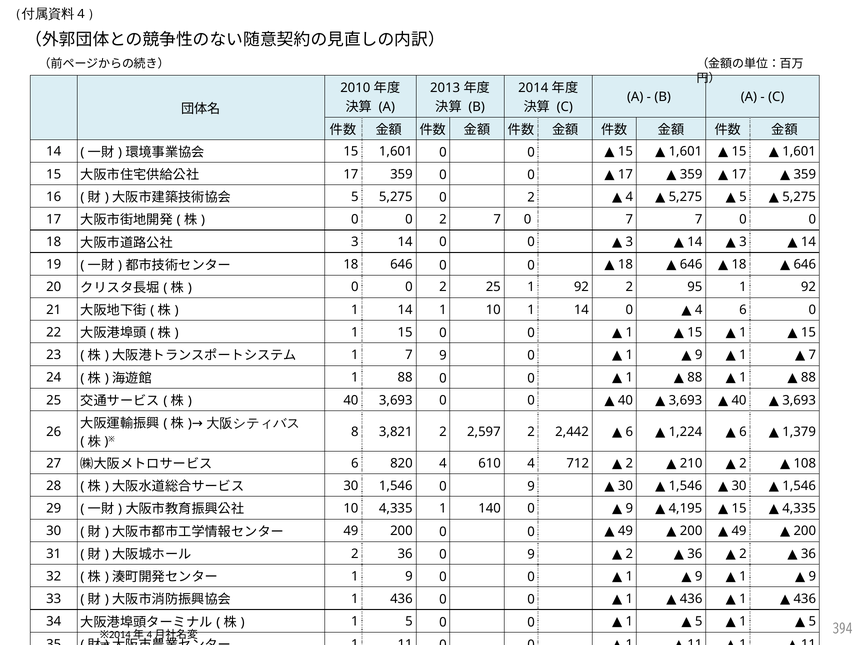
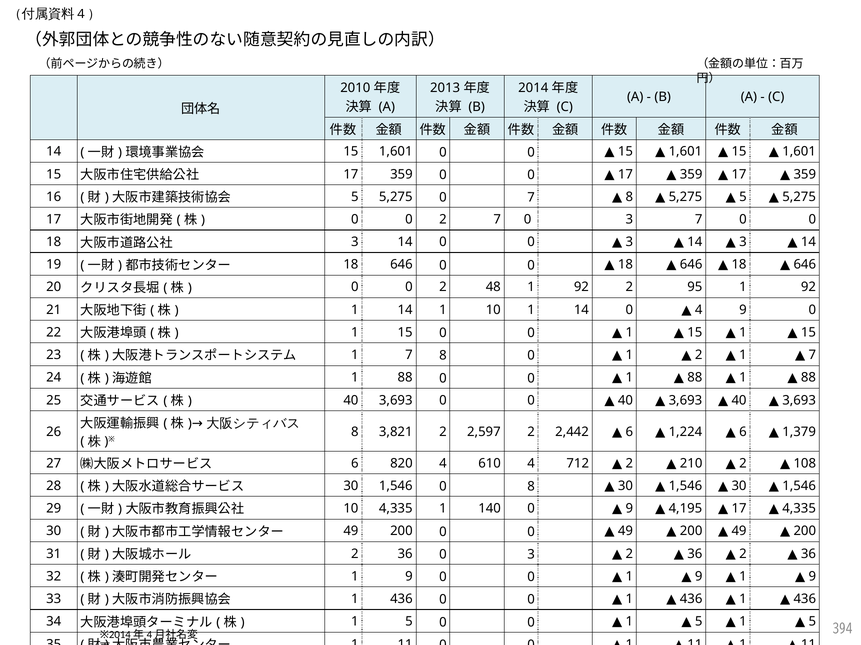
5,275 0 2: 2 -> 7
4 at (629, 197): 4 -> 8
7 0 7: 7 -> 3
2 25: 25 -> 48
4 6: 6 -> 9
7 9: 9 -> 8
9 at (699, 355): 9 -> 2
1,546 0 9: 9 -> 8
15 at (739, 509): 15 -> 17
36 0 9: 9 -> 3
